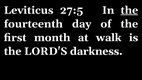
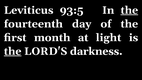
27:5: 27:5 -> 93:5
walk: walk -> light
the at (13, 51) underline: none -> present
